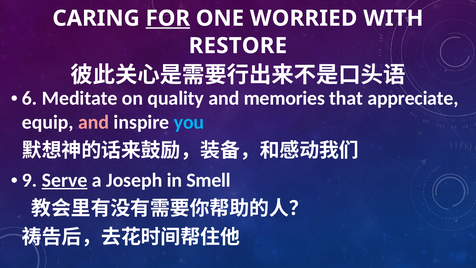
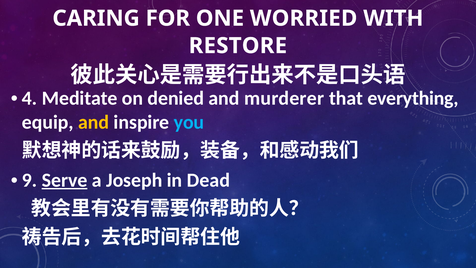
FOR underline: present -> none
6: 6 -> 4
quality: quality -> denied
memories: memories -> murderer
appreciate: appreciate -> everything
and at (94, 122) colour: pink -> yellow
Smell: Smell -> Dead
